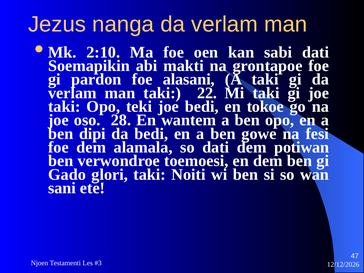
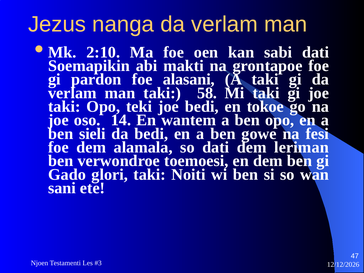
22: 22 -> 58
28: 28 -> 14
dipi: dipi -> sieli
potiwan: potiwan -> leriman
